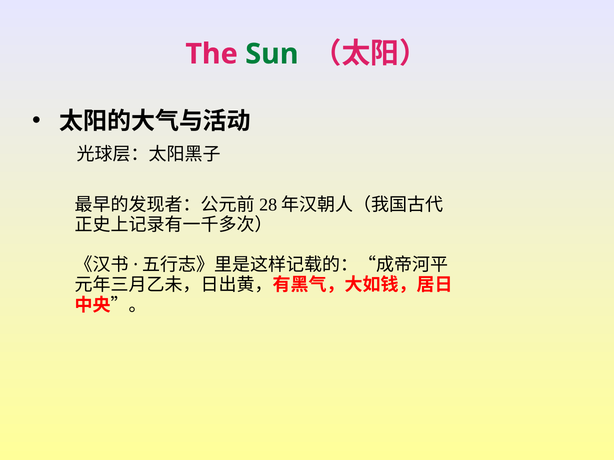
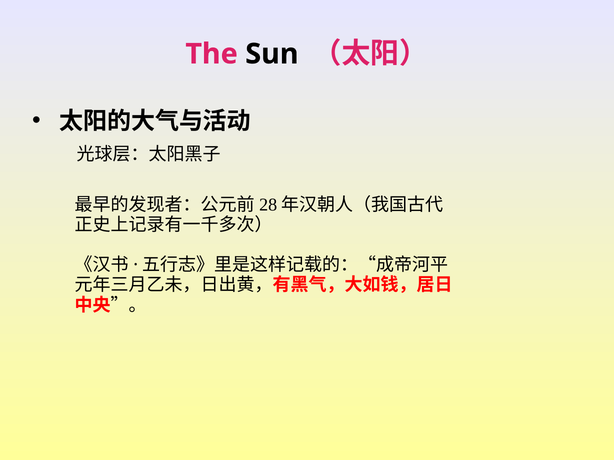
Sun colour: green -> black
